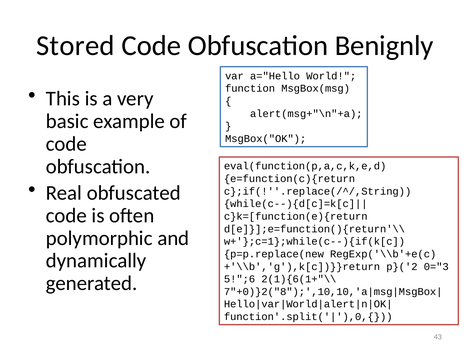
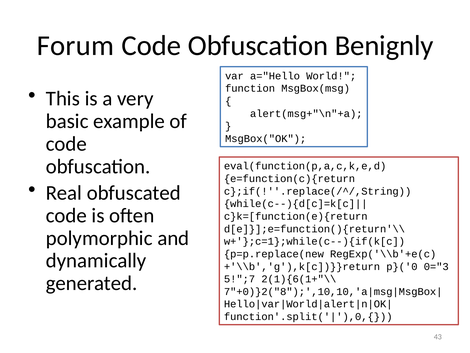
Stored: Stored -> Forum
p}('2: p}('2 -> p}('0
5!";6: 5!";6 -> 5!";7
